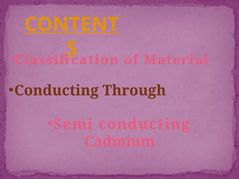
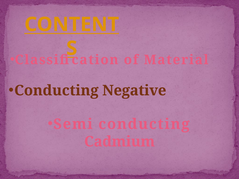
Through: Through -> Negative
